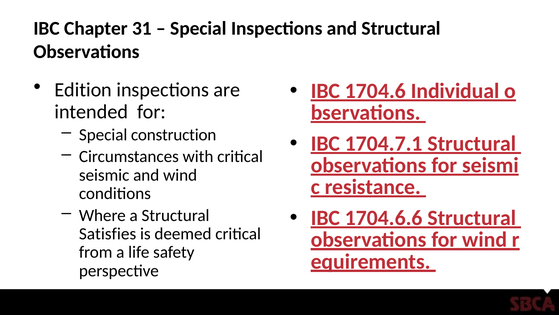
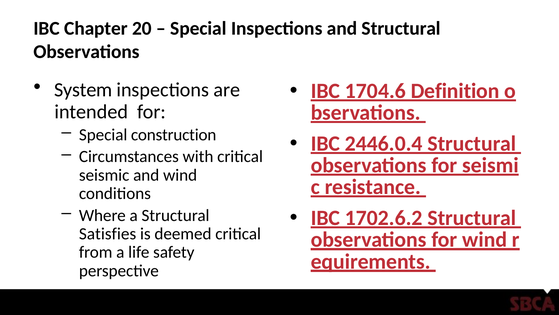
31: 31 -> 20
Edition: Edition -> System
Individual: Individual -> Definition
1704.7.1: 1704.7.1 -> 2446.0.4
1704.6.6: 1704.6.6 -> 1702.6.2
